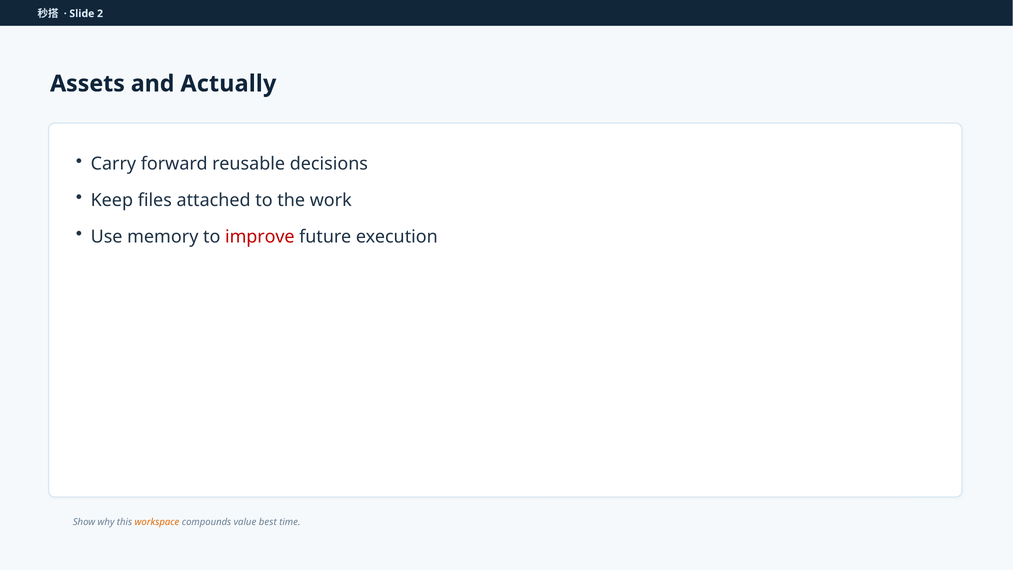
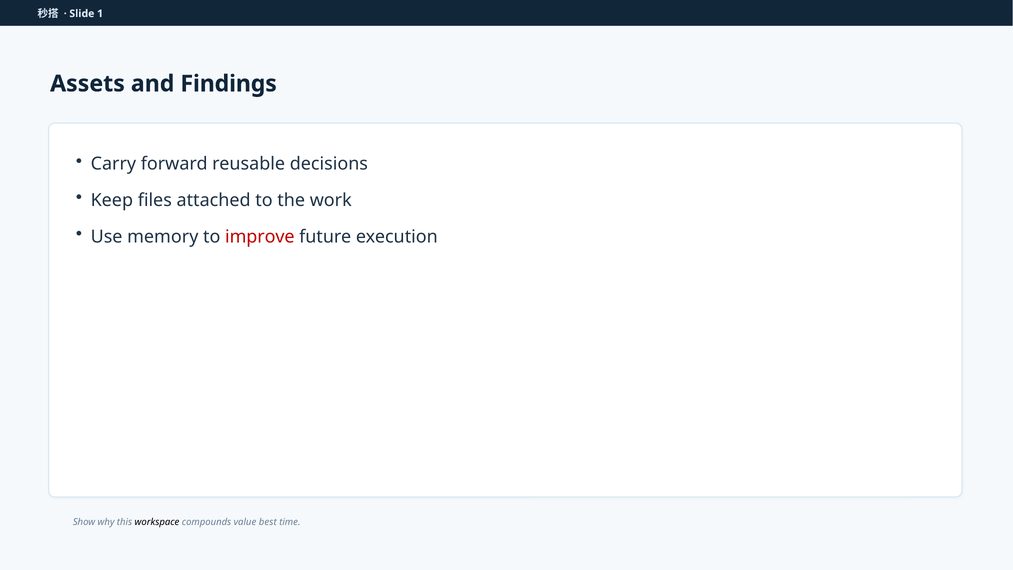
2: 2 -> 1
Actually: Actually -> Findings
workspace colour: orange -> black
